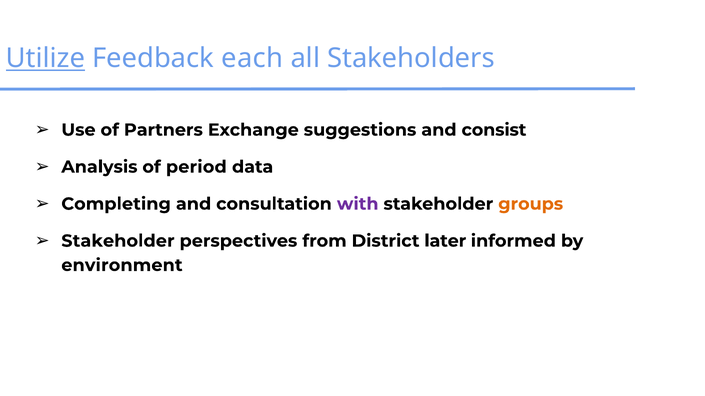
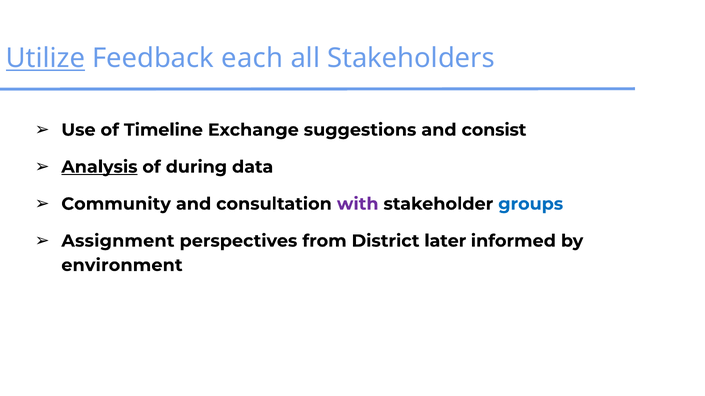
Partners: Partners -> Timeline
Analysis underline: none -> present
period: period -> during
Completing: Completing -> Community
groups colour: orange -> blue
Stakeholder at (118, 241): Stakeholder -> Assignment
